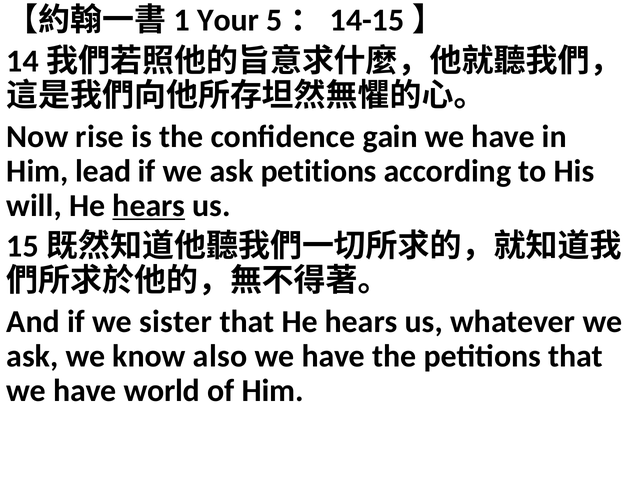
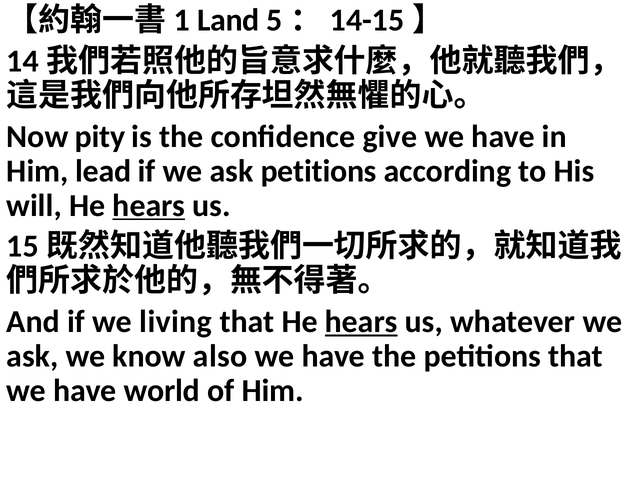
Your: Your -> Land
rise: rise -> pity
gain: gain -> give
sister: sister -> living
hears at (361, 322) underline: none -> present
